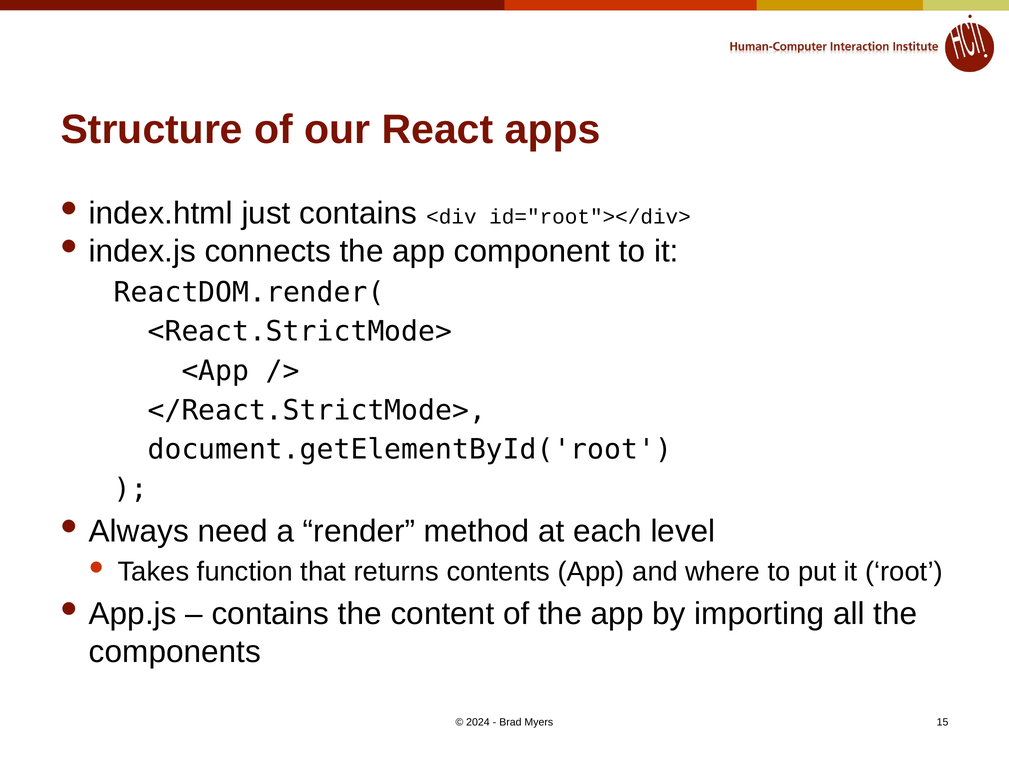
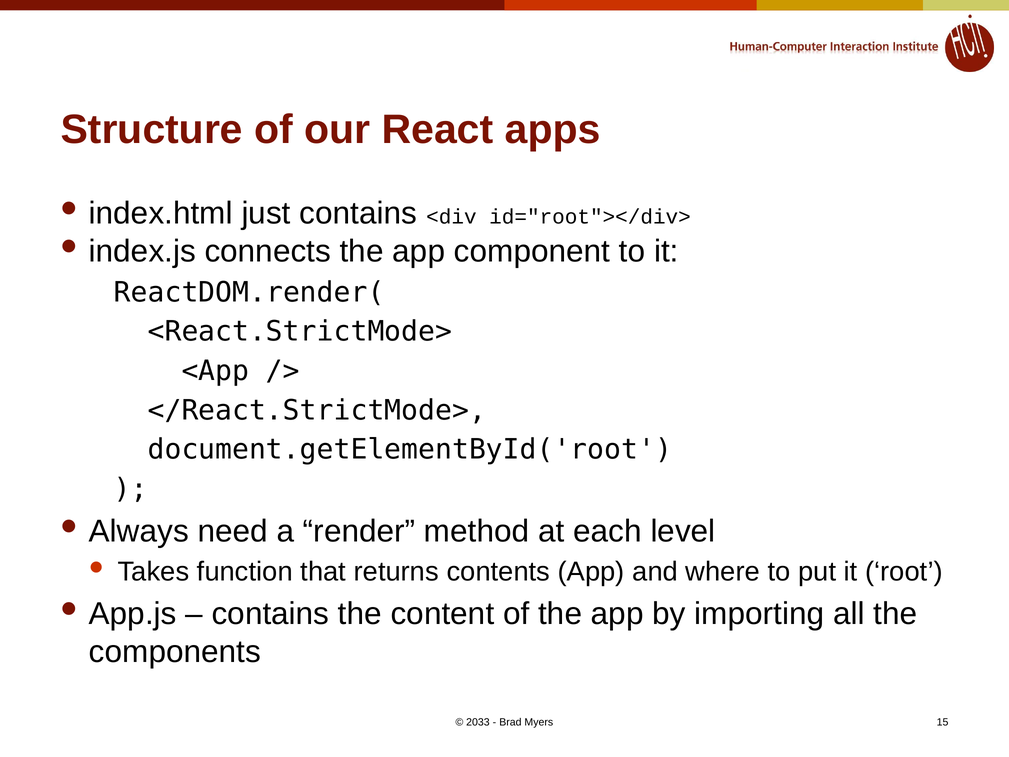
2024: 2024 -> 2033
